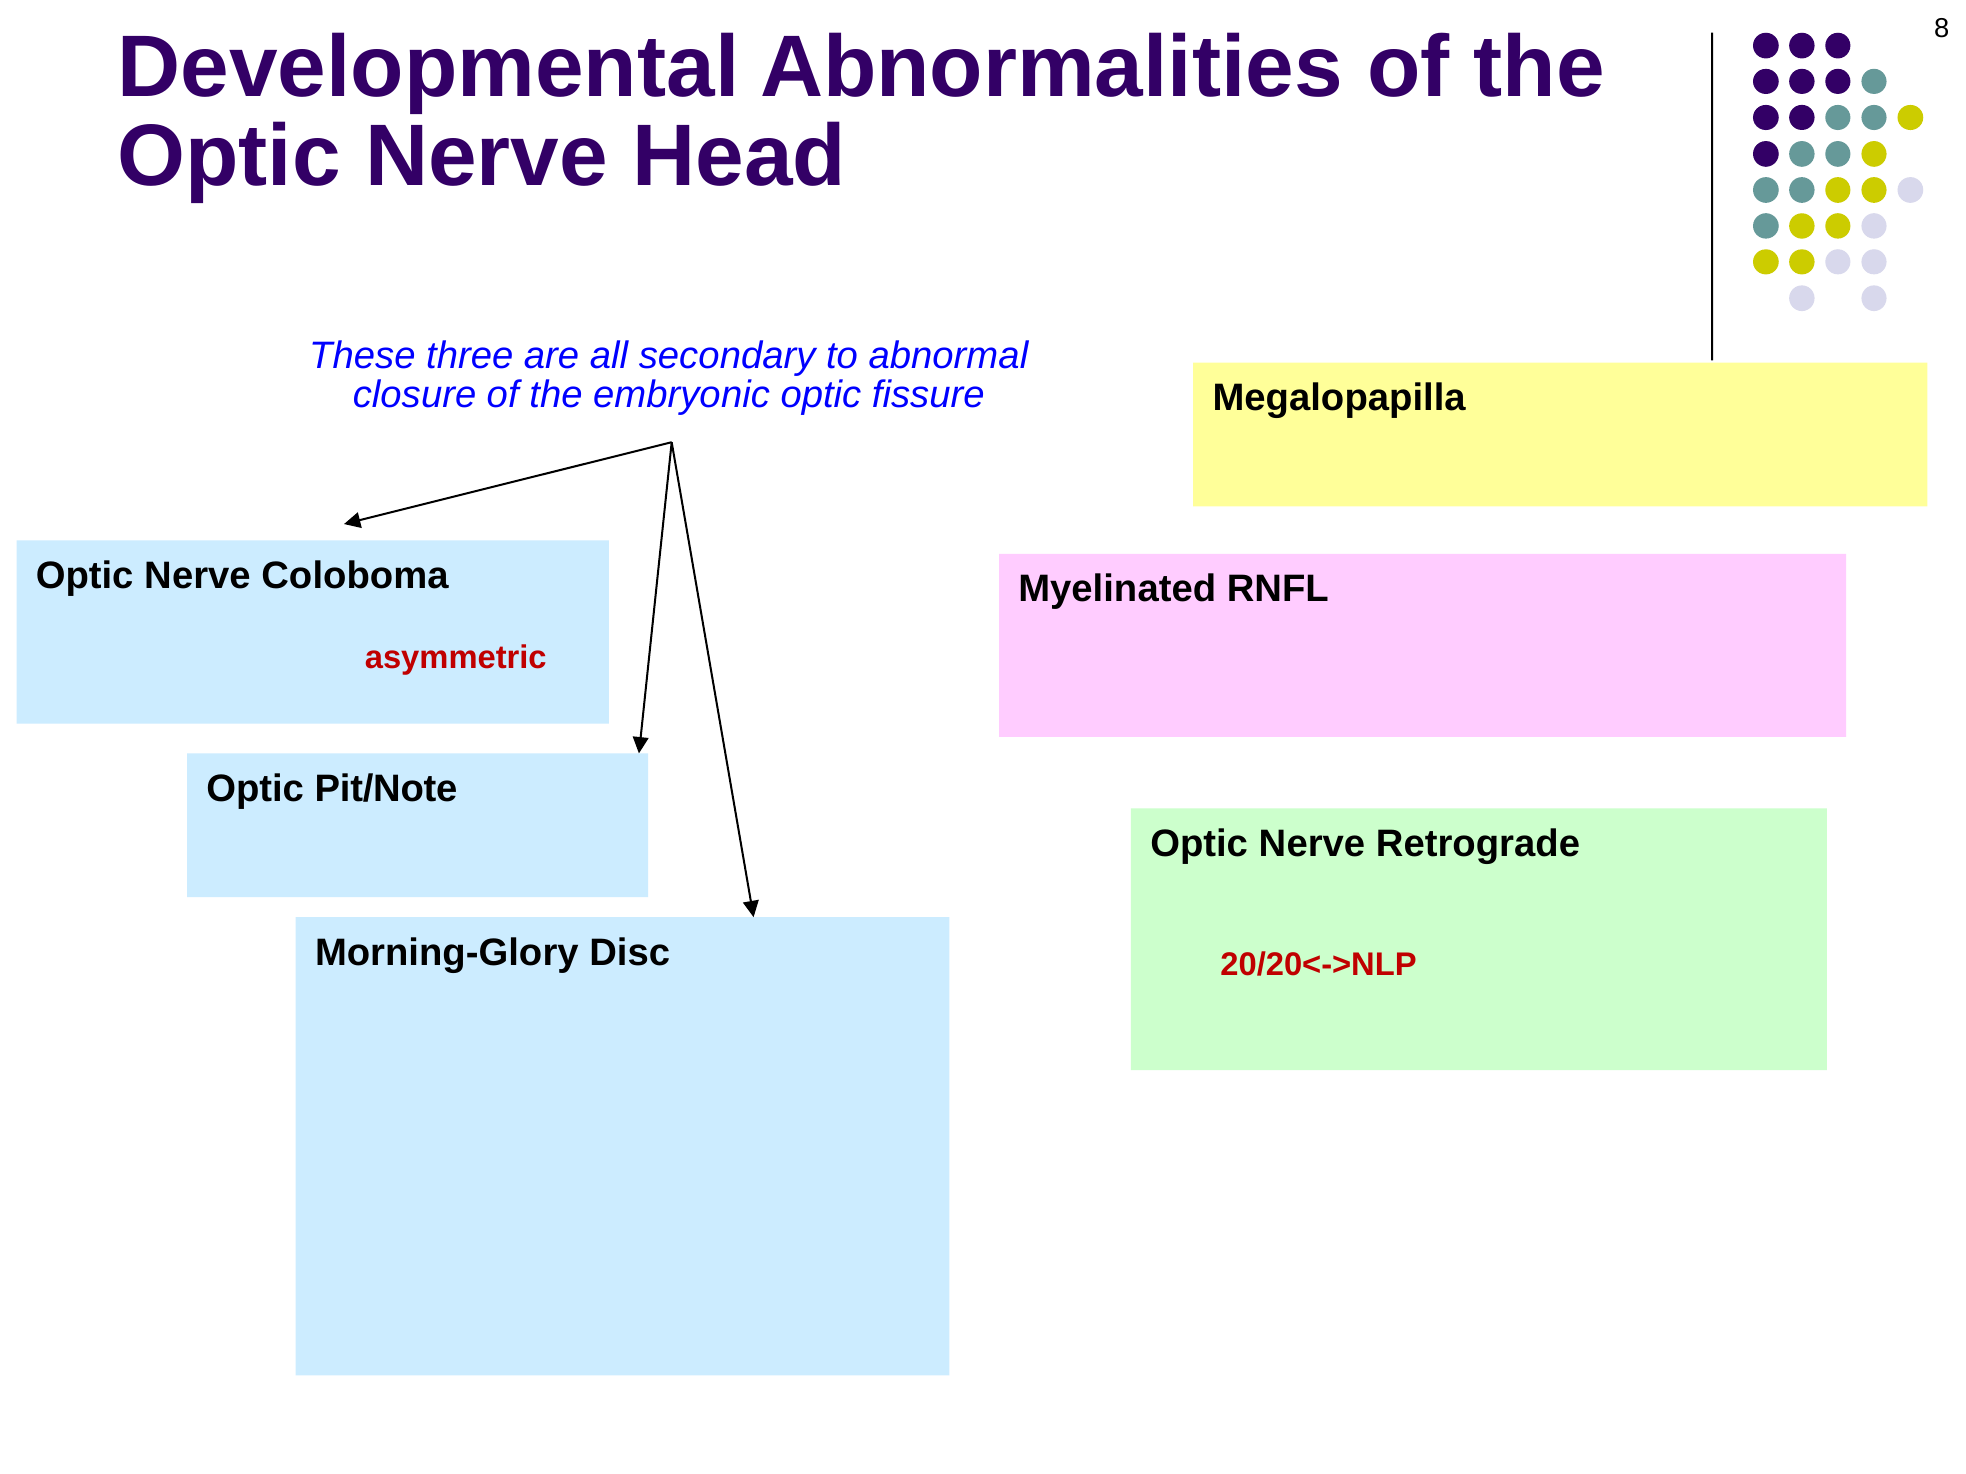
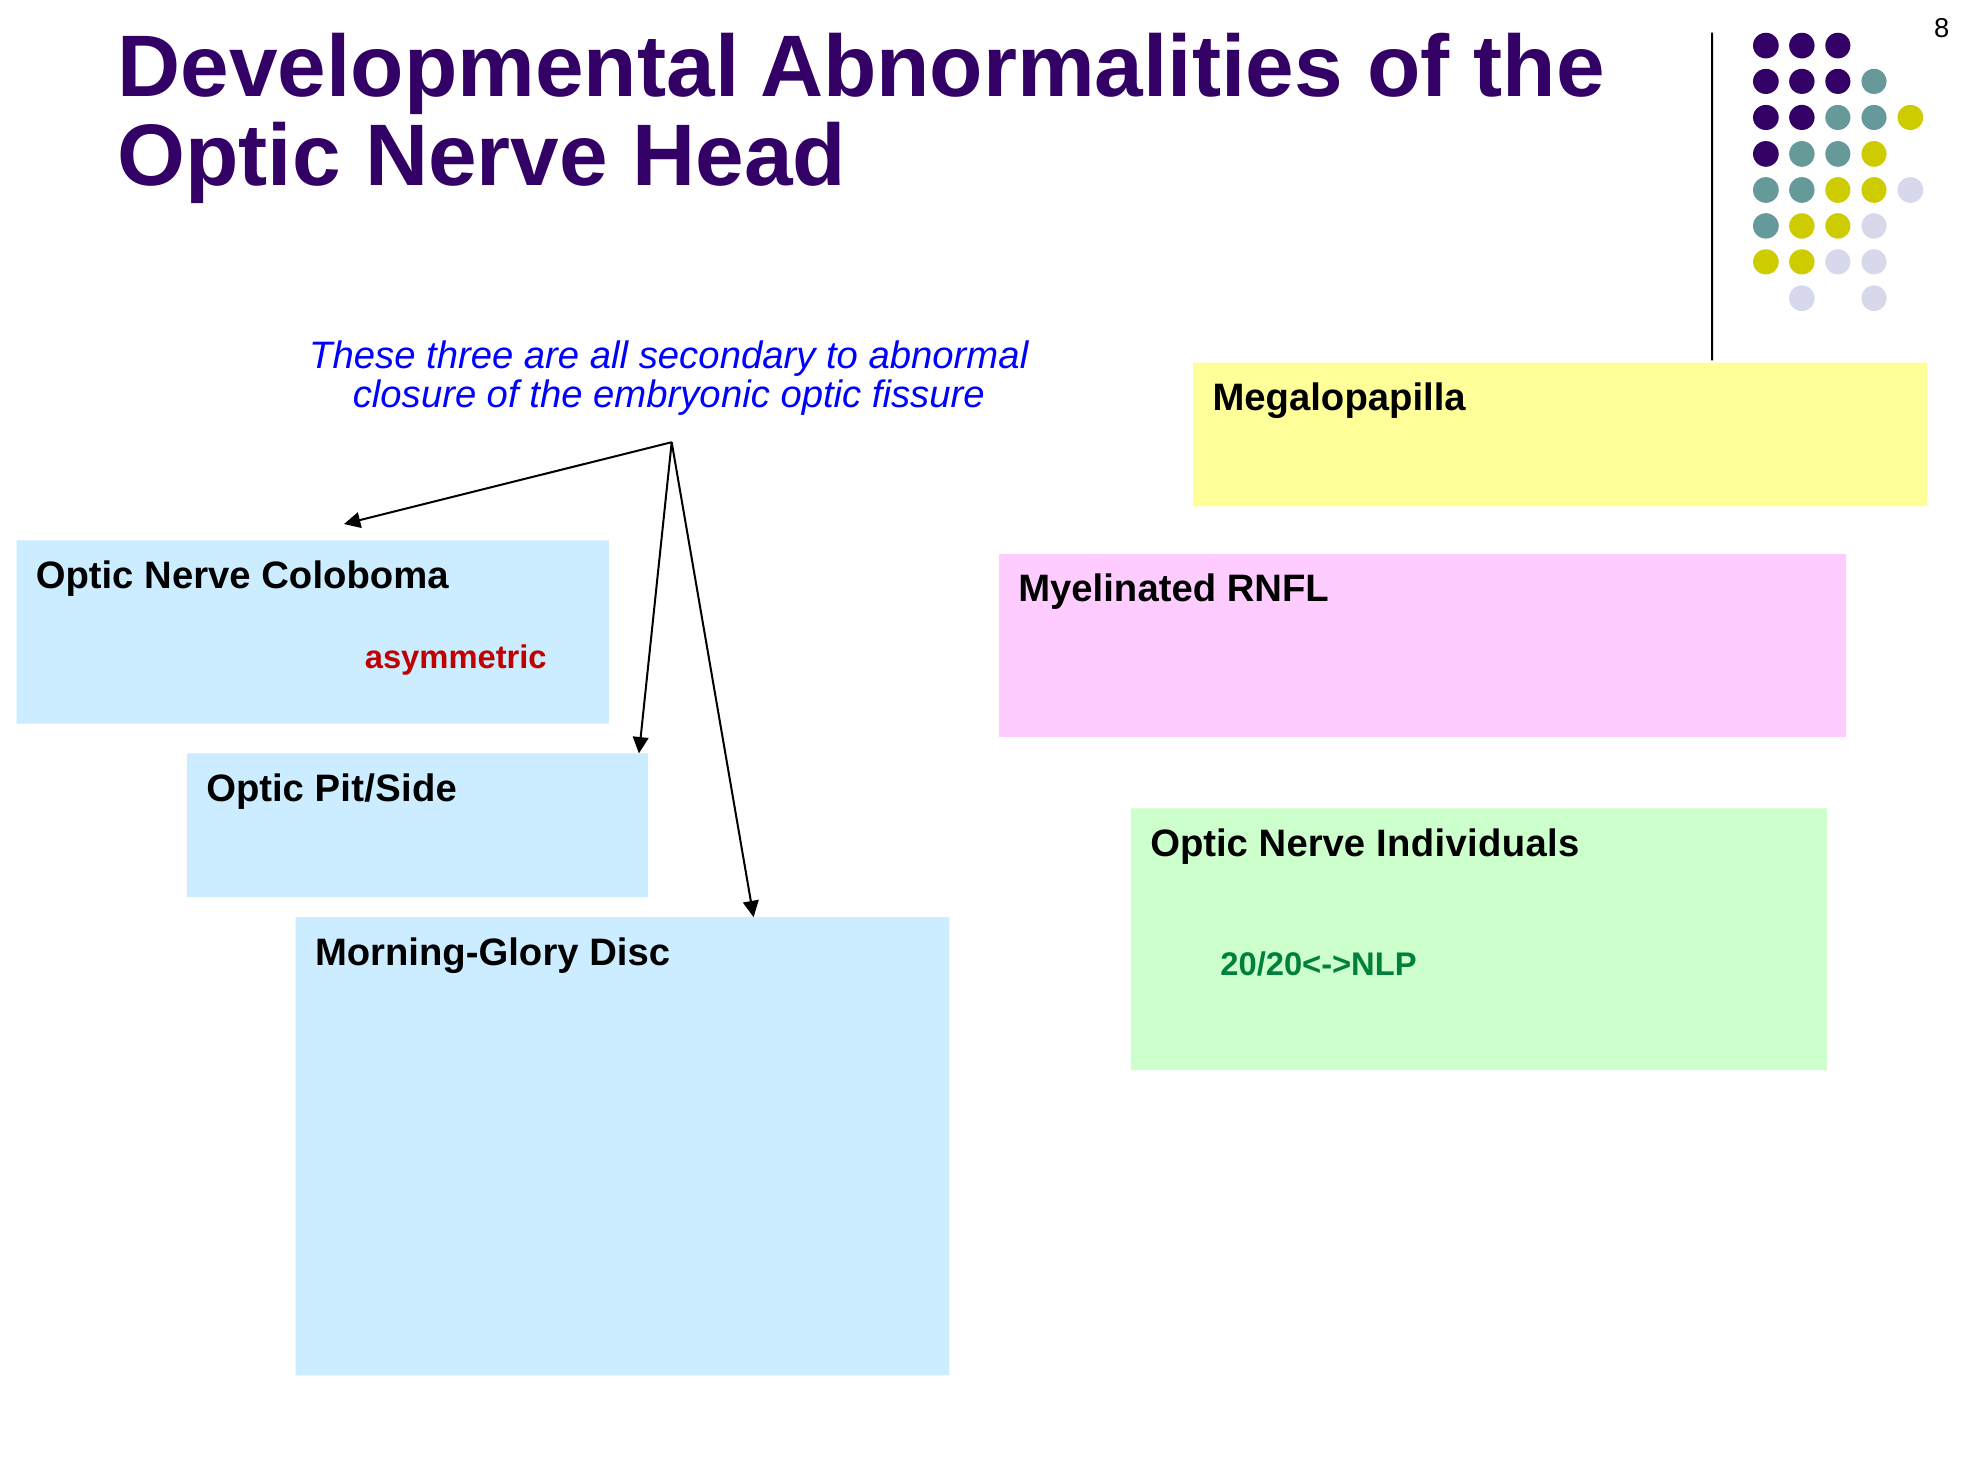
Pit/Note: Pit/Note -> Pit/Side
Retrograde: Retrograde -> Individuals
20/20<->NLP at (1319, 965) colour: red -> green
